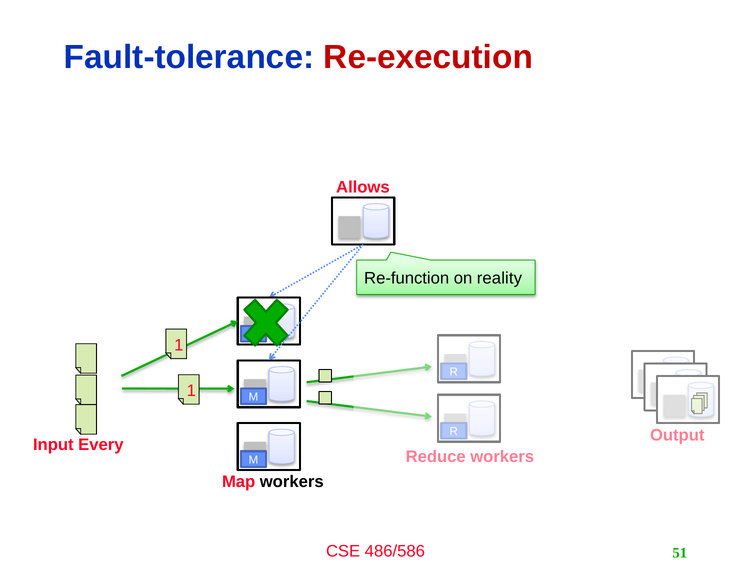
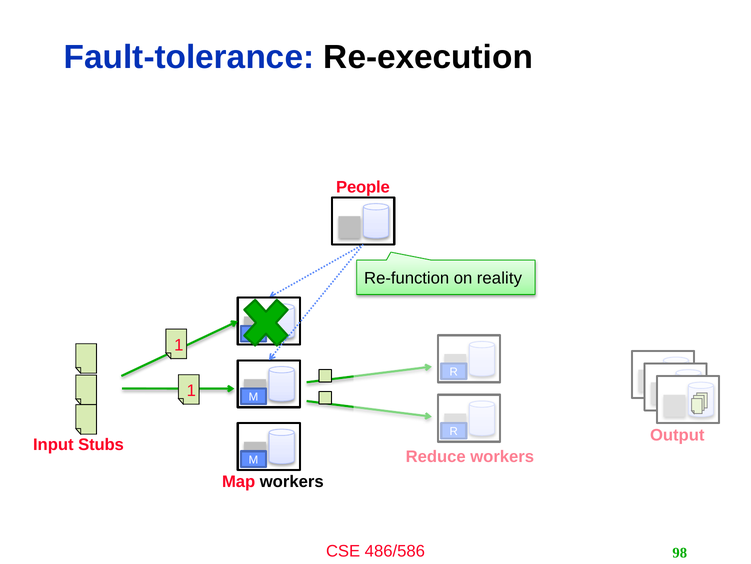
Re-execution colour: red -> black
Allows: Allows -> People
Every: Every -> Stubs
51: 51 -> 98
